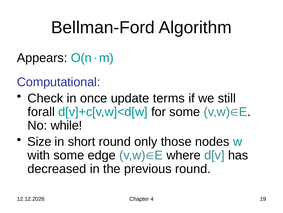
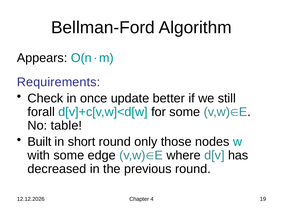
Computational: Computational -> Requirements
terms: terms -> better
while: while -> table
Size: Size -> Built
